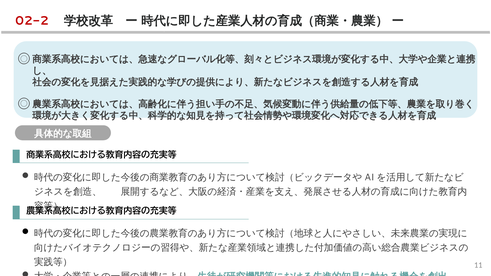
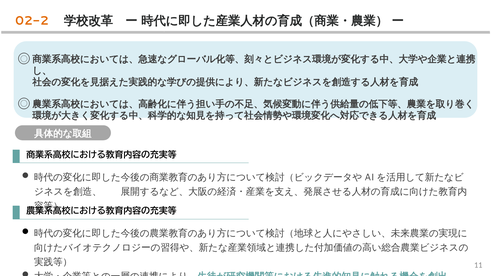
02-2 colour: red -> orange
